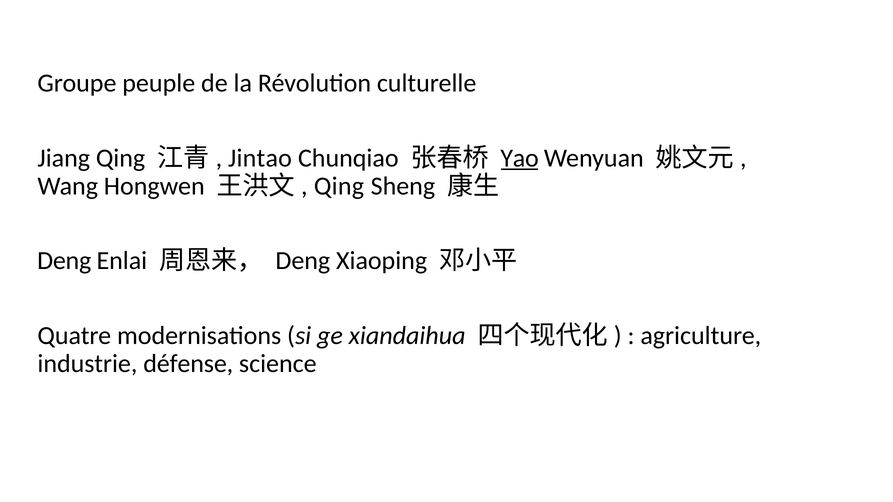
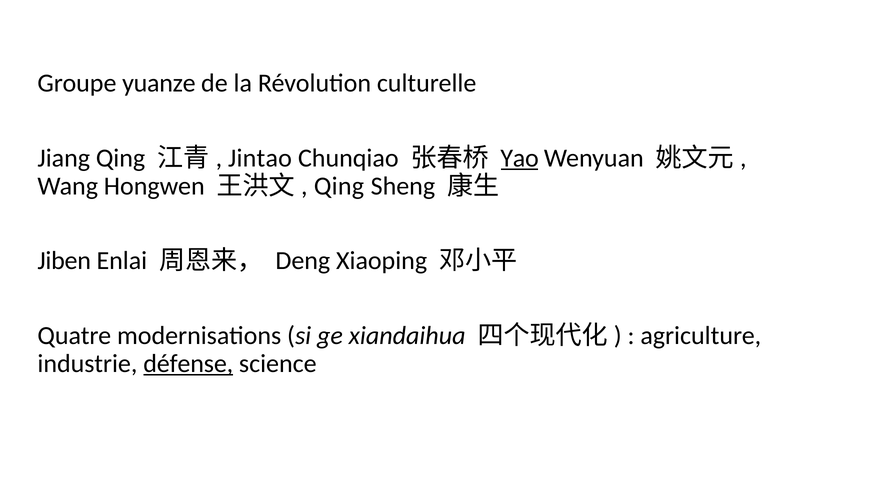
peuple: peuple -> yuanze
Deng at (64, 261): Deng -> Jiben
défense underline: none -> present
